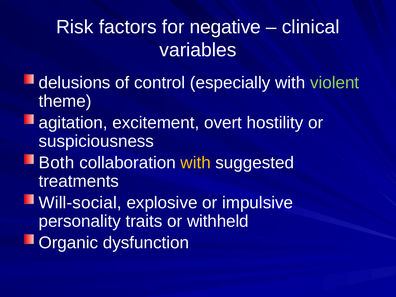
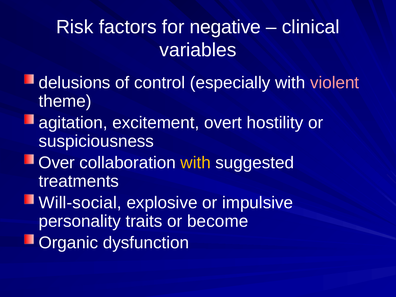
violent colour: light green -> pink
Both: Both -> Over
withheld: withheld -> become
